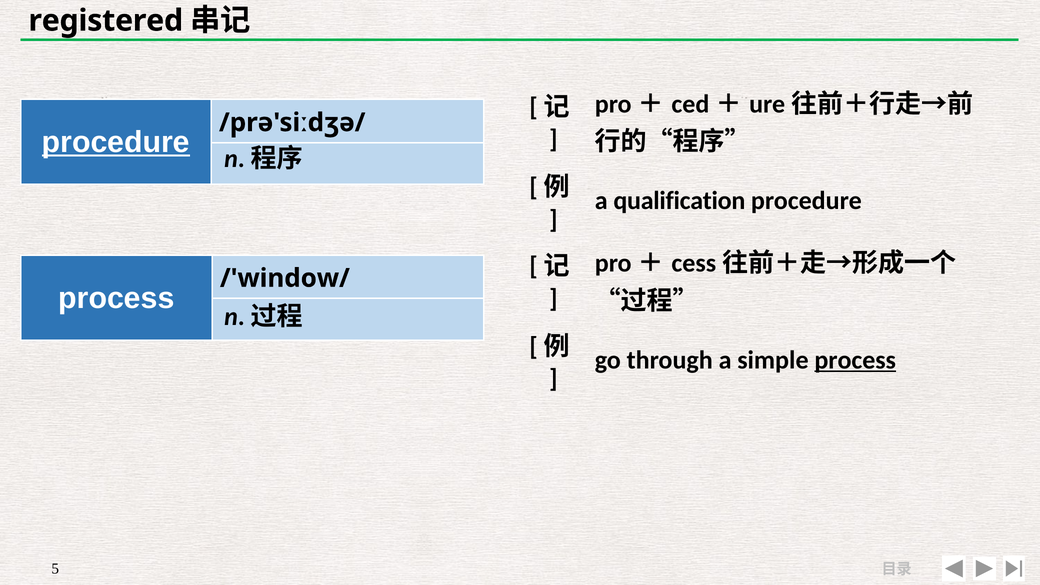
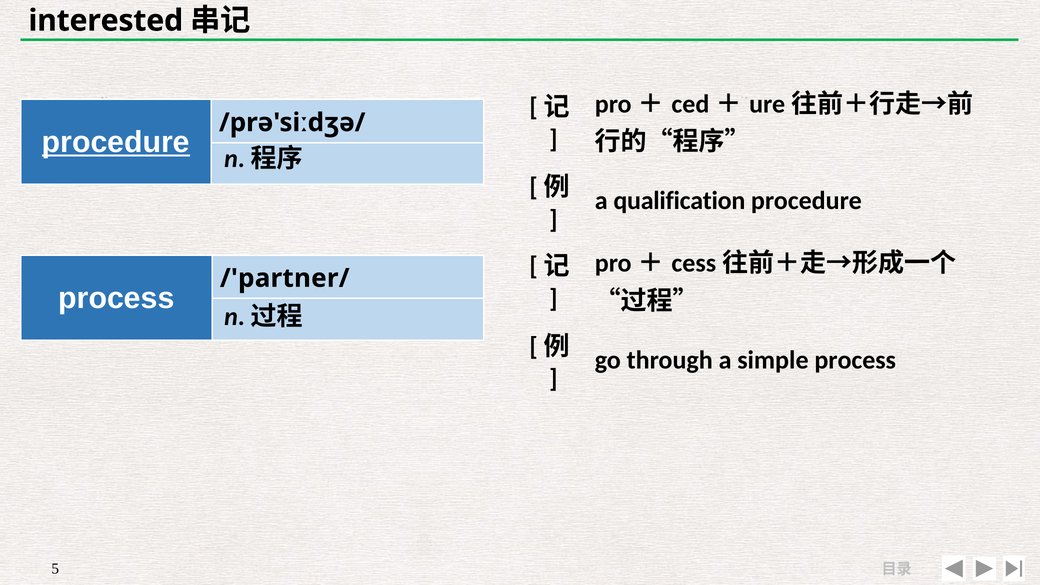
registered: registered -> interested
/'window/: /'window/ -> /'partner/
process at (855, 360) underline: present -> none
